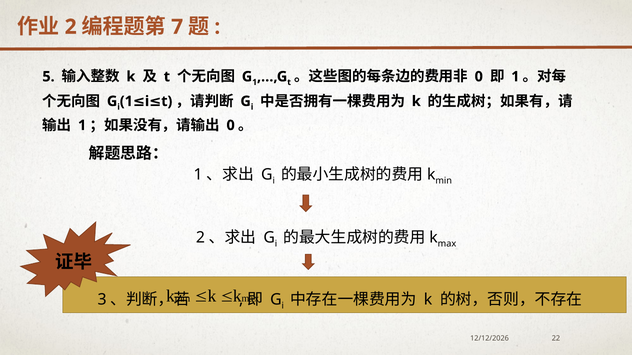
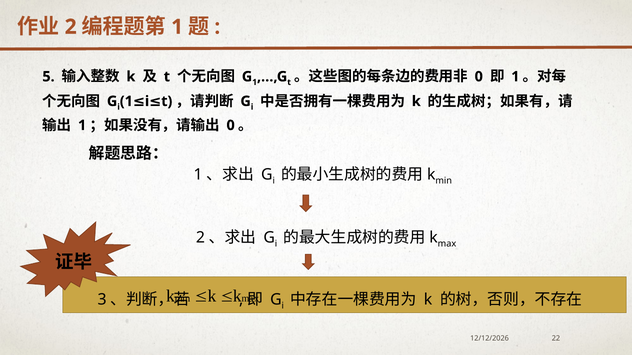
7 at (177, 27): 7 -> 1
